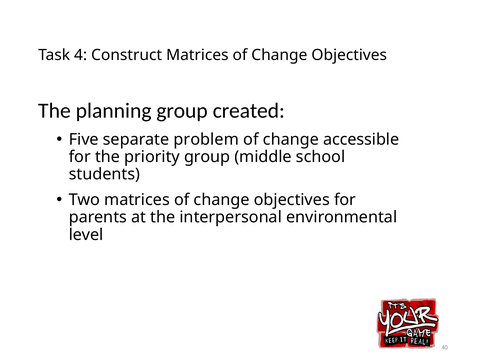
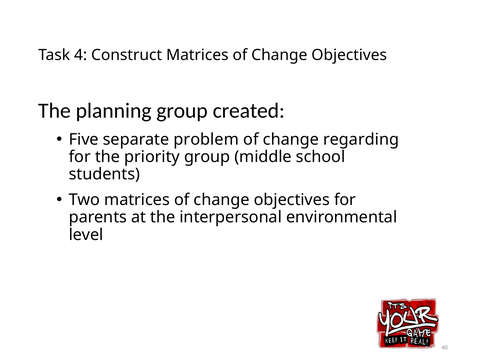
accessible: accessible -> regarding
